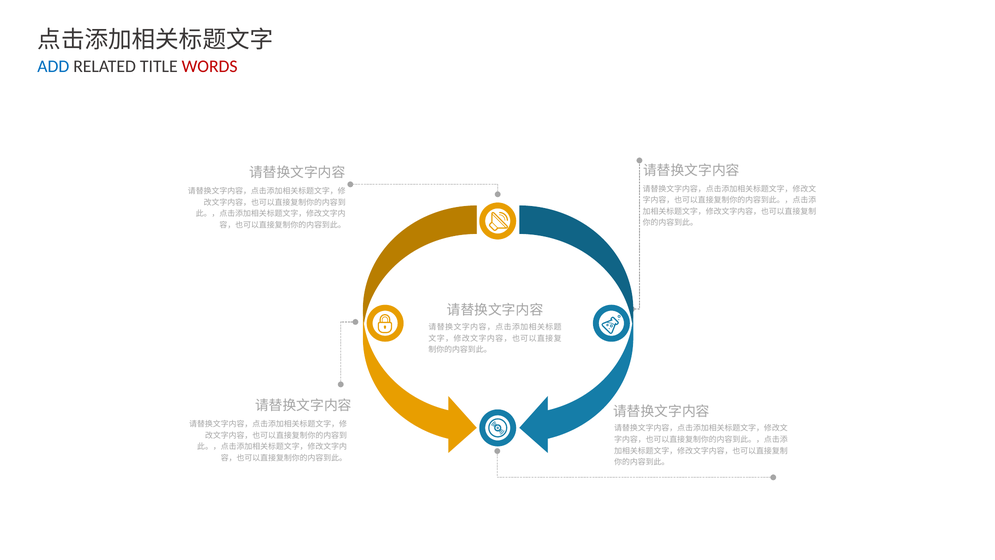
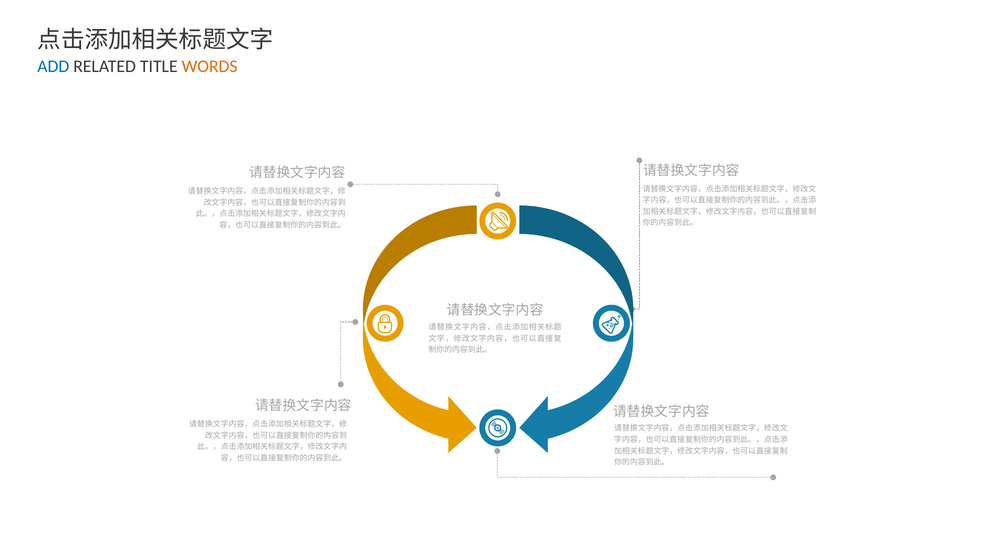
WORDS colour: red -> orange
